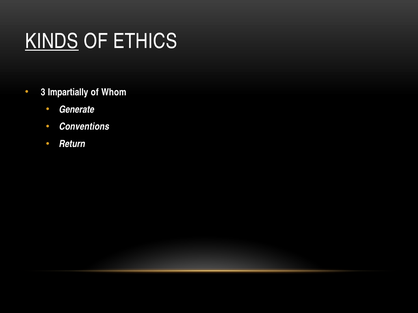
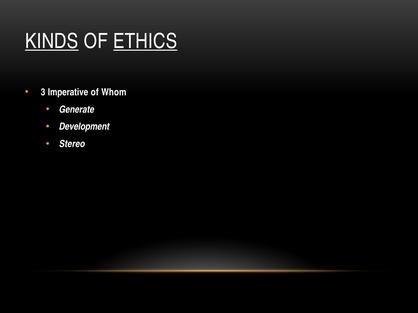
ETHICS underline: none -> present
Impartially: Impartially -> Imperative
Conventions: Conventions -> Development
Return: Return -> Stereo
